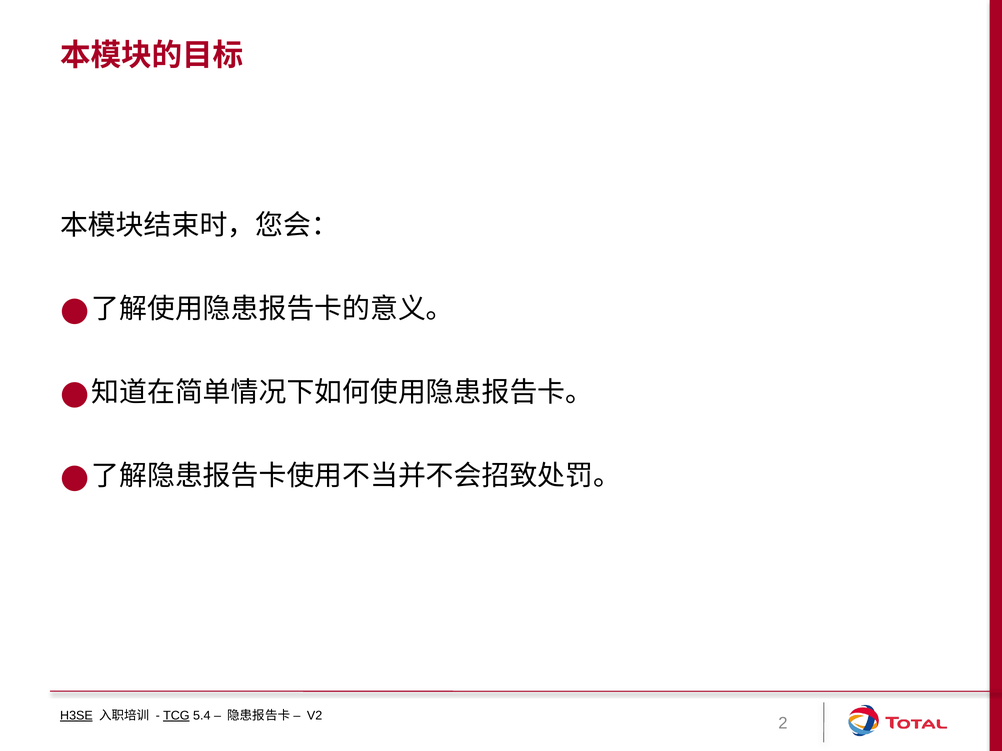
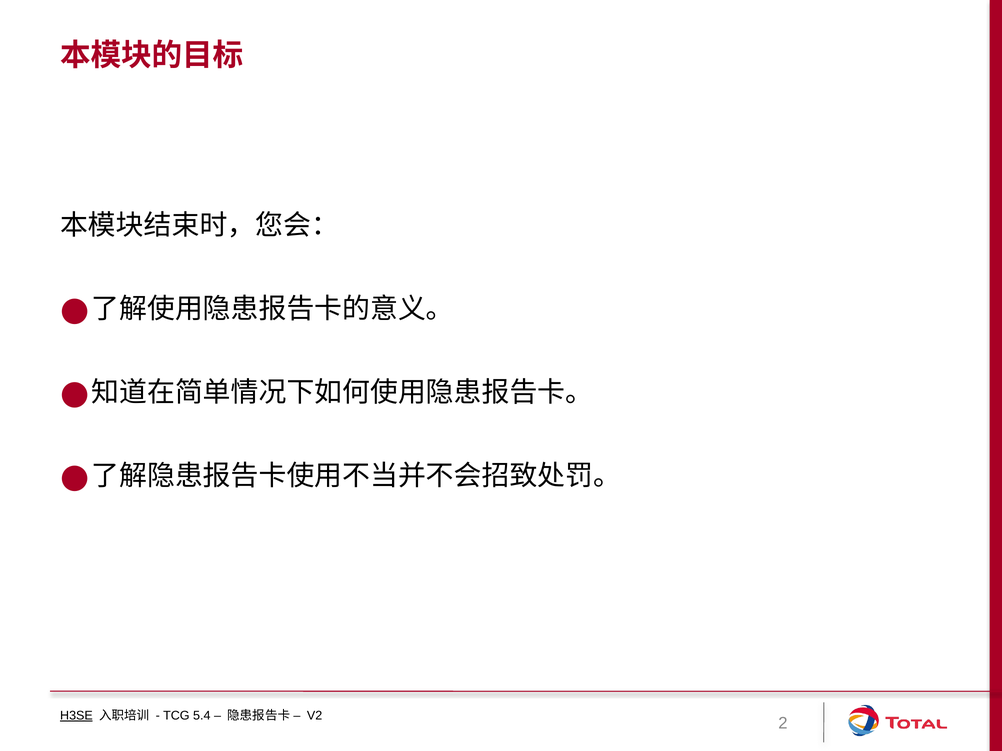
TCG underline: present -> none
